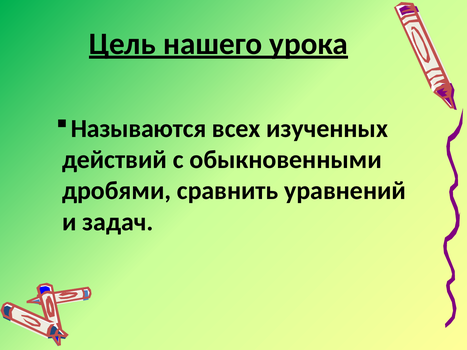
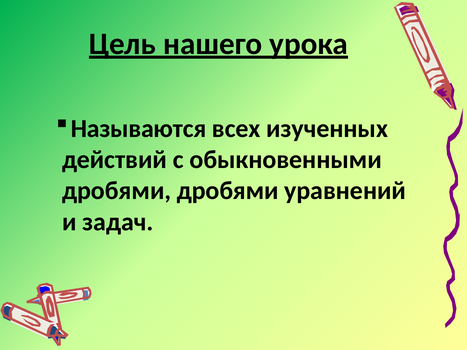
дробями сравнить: сравнить -> дробями
